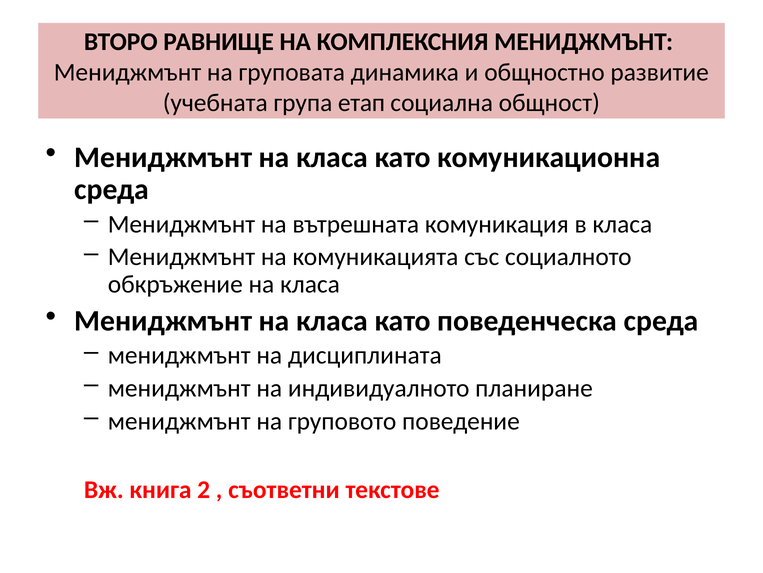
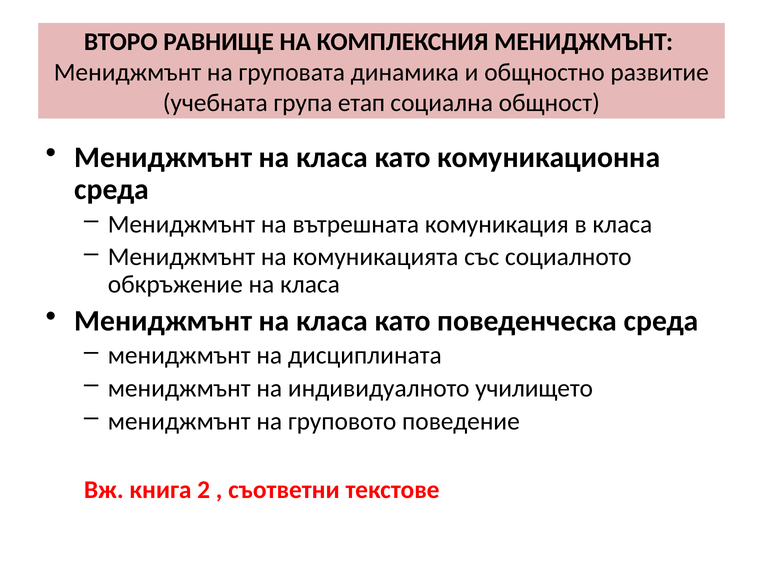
планиране: планиране -> училището
